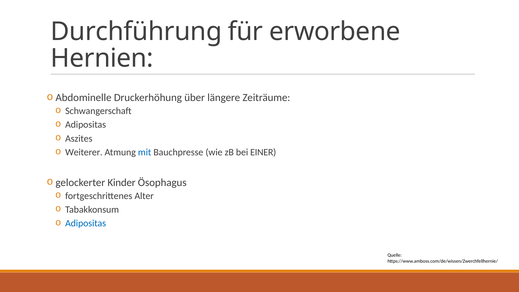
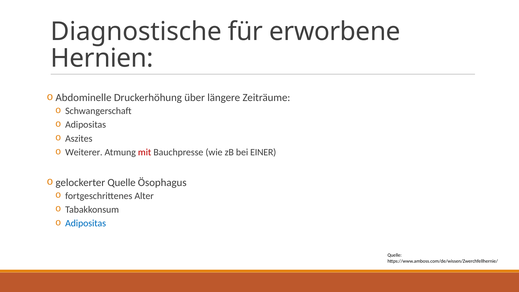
Durchführung: Durchführung -> Diagnostische
mit colour: blue -> red
gelockerter Kinder: Kinder -> Quelle
